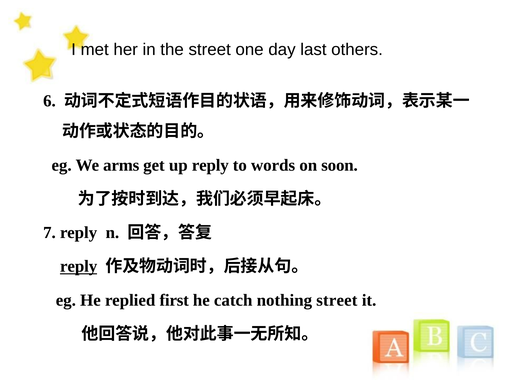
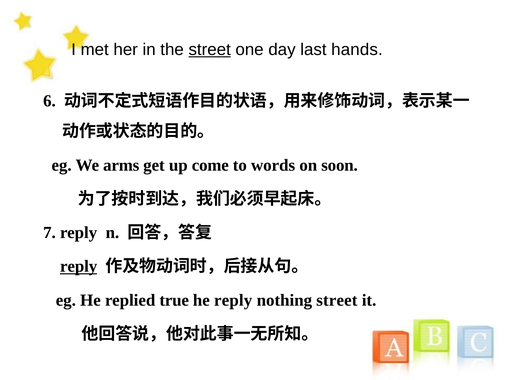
street at (210, 50) underline: none -> present
others: others -> hands
up reply: reply -> come
first: first -> true
he catch: catch -> reply
